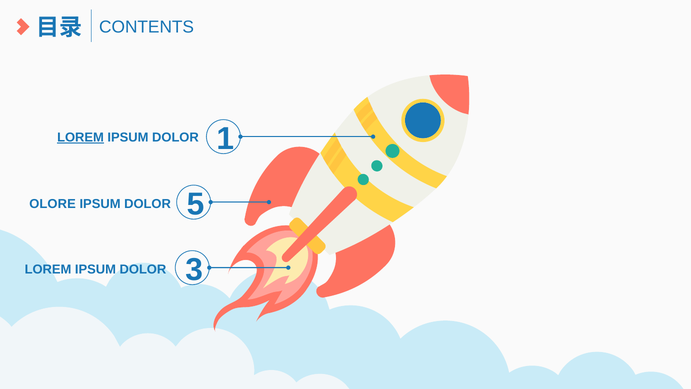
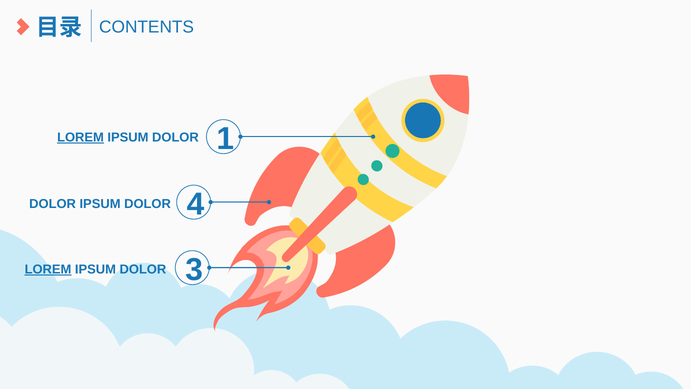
OLORE at (53, 204): OLORE -> DOLOR
5: 5 -> 4
LOREM at (48, 269) underline: none -> present
